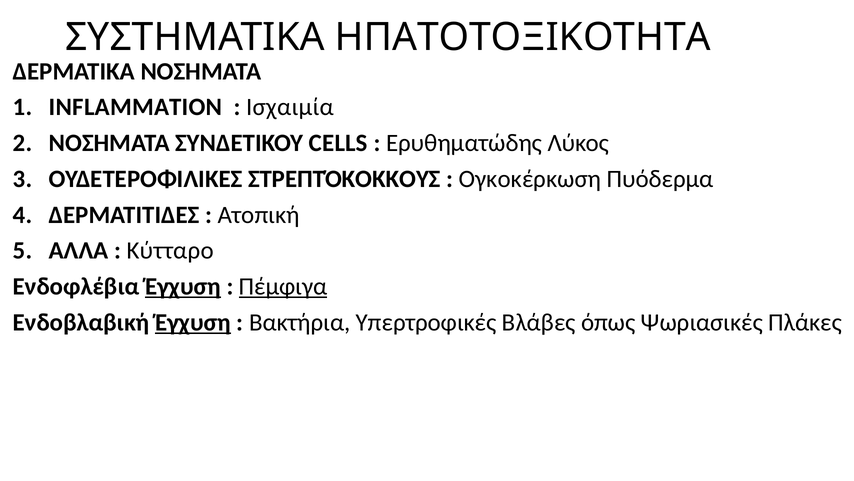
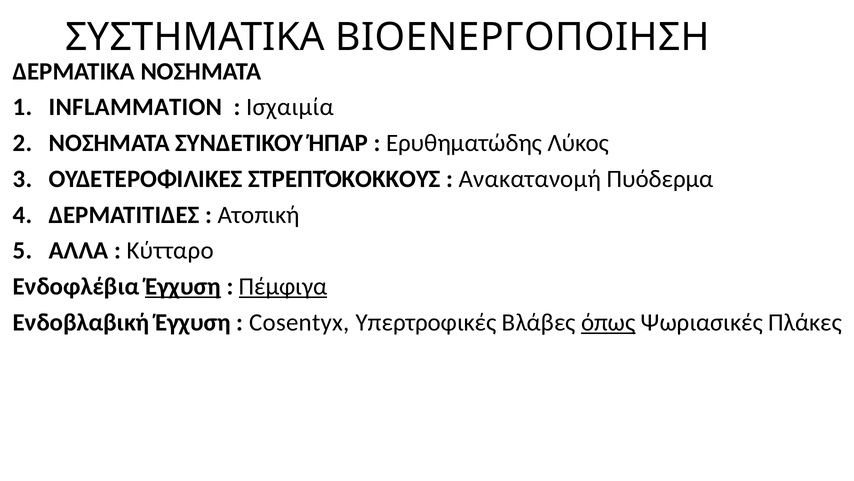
ΗΠΑΤΟΤΟΞΙΚΟΤΗΤΑ: ΗΠΑΤΟΤΟΞΙΚΟΤΗΤΑ -> ΒΙΟΕΝΕΡΓΟΠΟΙΗΣΗ
CELLS: CELLS -> ΉΠΑΡ
Ογκοκέρκωση: Ογκοκέρκωση -> Ανακατανομή
Έγχυση at (193, 322) underline: present -> none
Βακτήρια: Βακτήρια -> Cosentyx
όπως underline: none -> present
